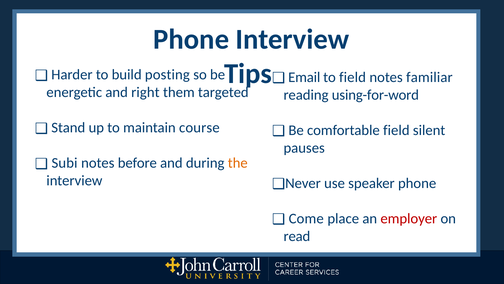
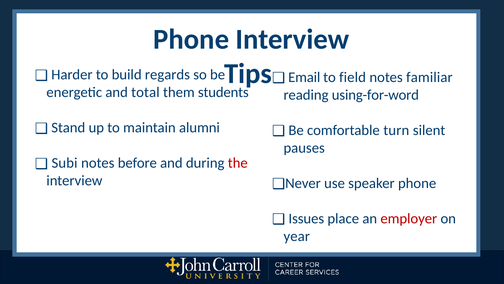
posting: posting -> regards
right: right -> total
targeted: targeted -> students
course: course -> alumni
comfortable field: field -> turn
the at (238, 163) colour: orange -> red
Come: Come -> Issues
read at (297, 236): read -> year
